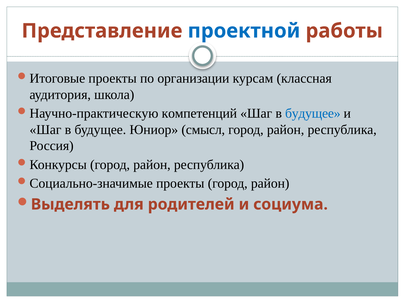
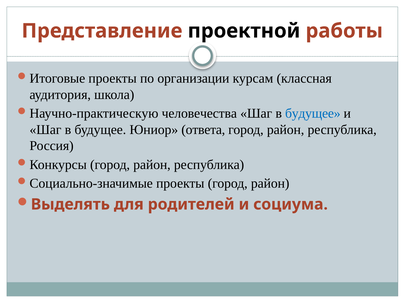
проектной colour: blue -> black
компетенций: компетенций -> человечества
смысл: смысл -> ответа
